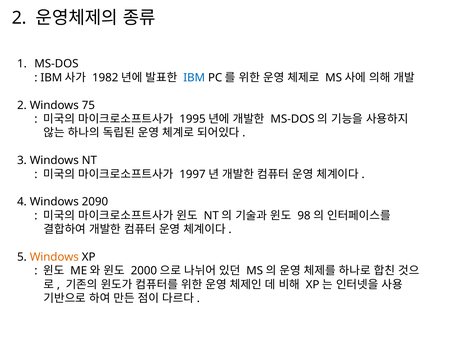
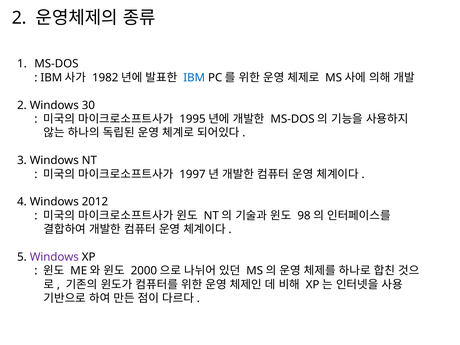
75: 75 -> 30
2090: 2090 -> 2012
Windows at (54, 257) colour: orange -> purple
